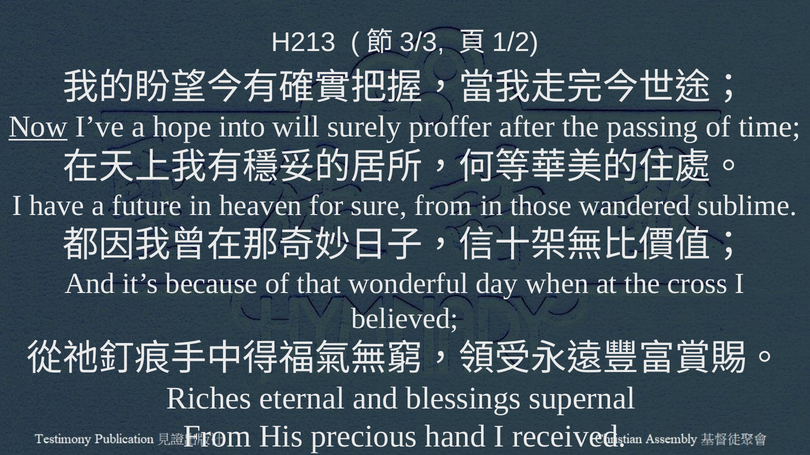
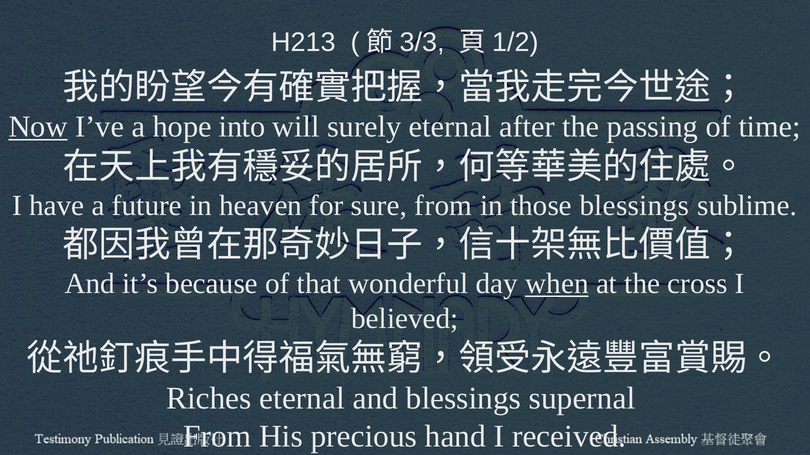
surely proffer: proffer -> eternal
those wandered: wandered -> blessings
when underline: none -> present
